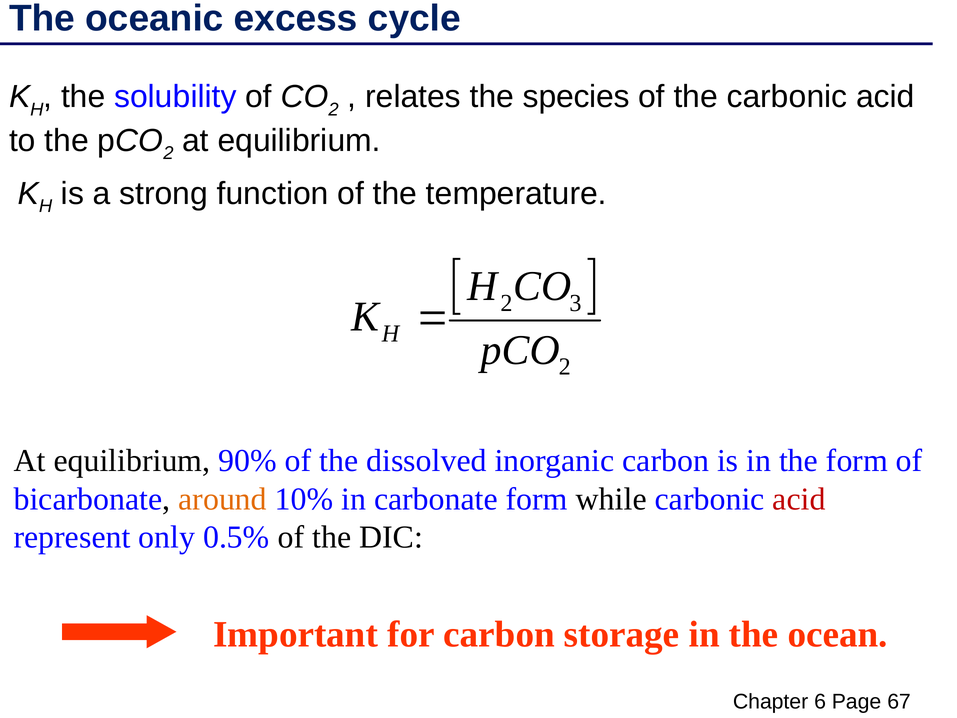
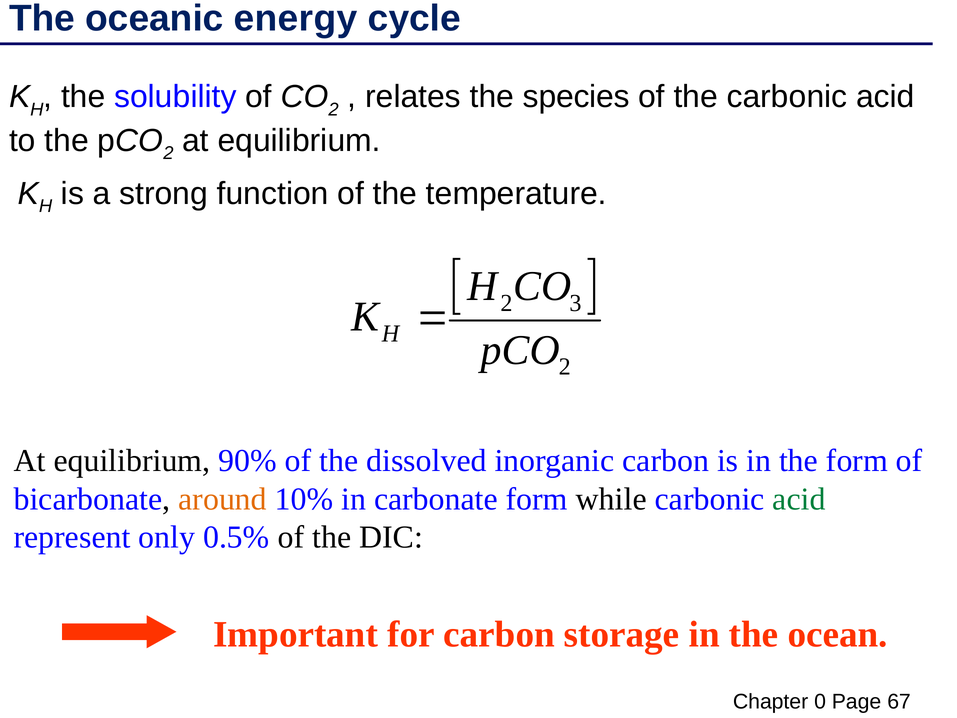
excess: excess -> energy
acid at (799, 499) colour: red -> green
6: 6 -> 0
